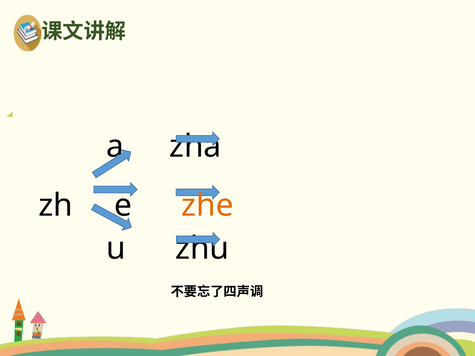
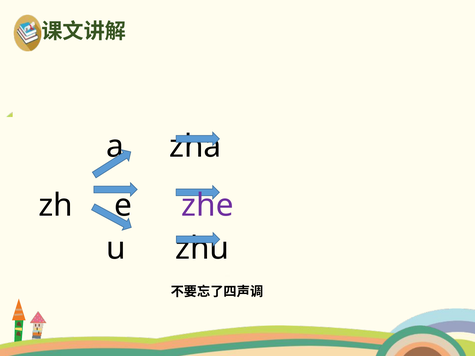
zhe colour: orange -> purple
